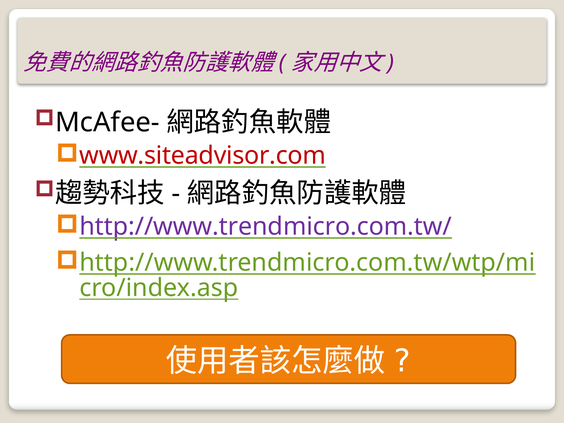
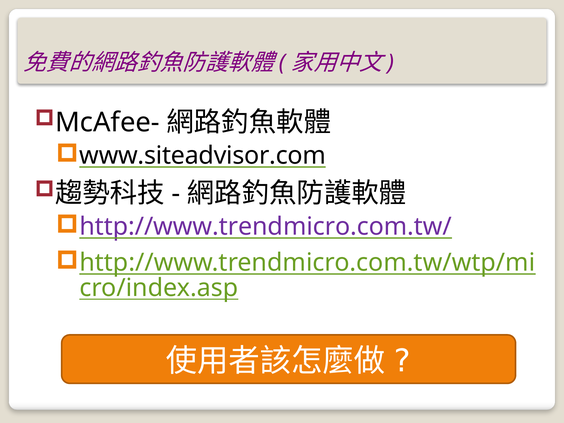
www.siteadvisor.com colour: red -> black
